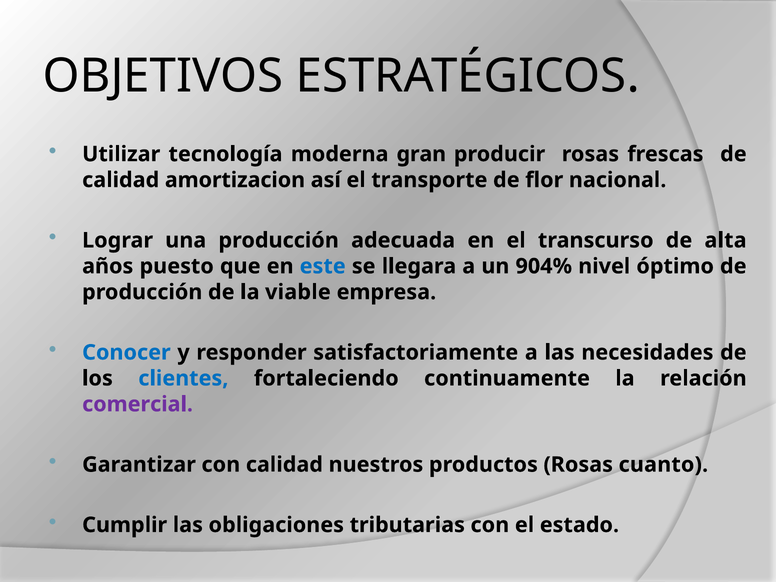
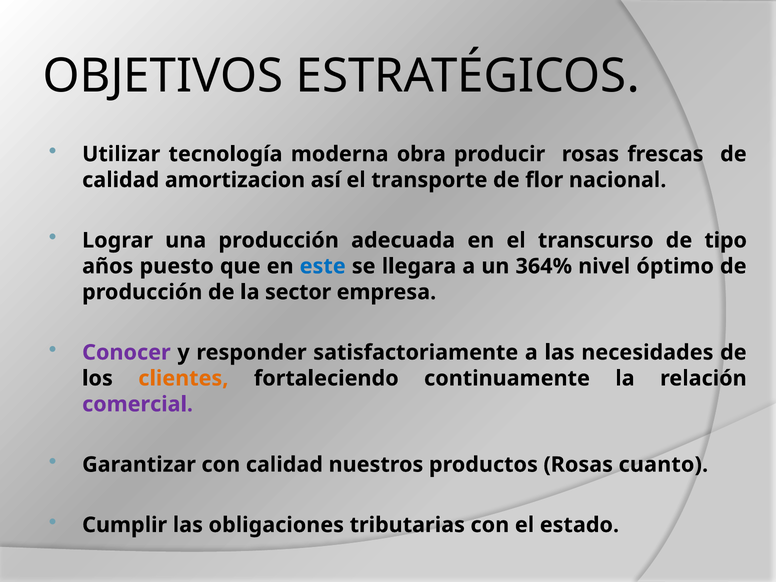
gran: gran -> obra
alta: alta -> tipo
904%: 904% -> 364%
viable: viable -> sector
Conocer colour: blue -> purple
clientes colour: blue -> orange
